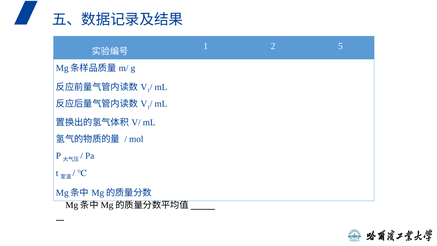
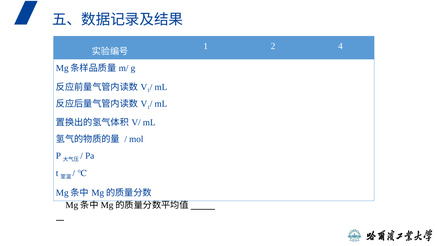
5: 5 -> 4
